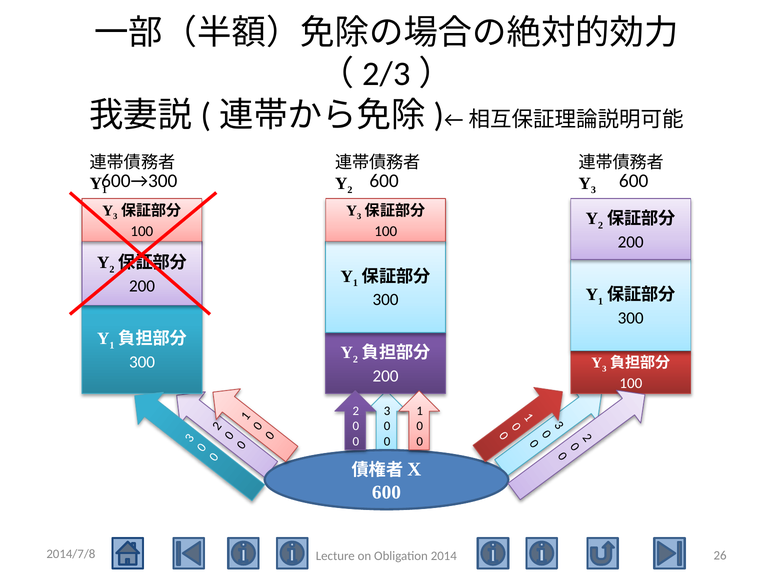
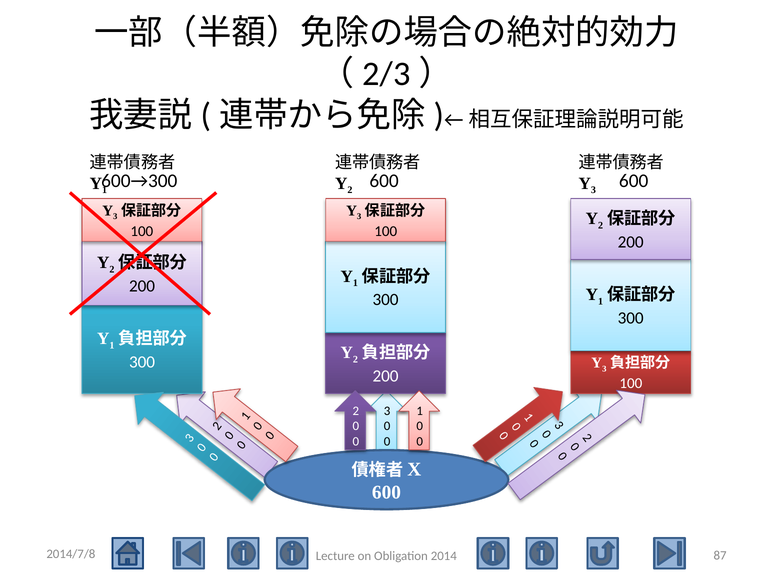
26: 26 -> 87
